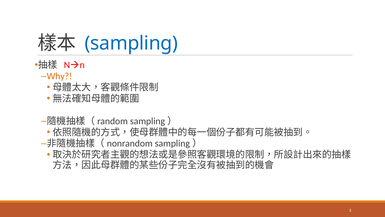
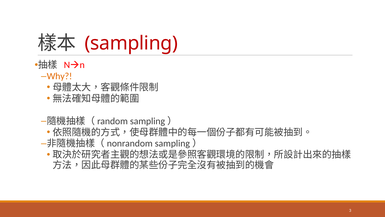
sampling colour: blue -> red
